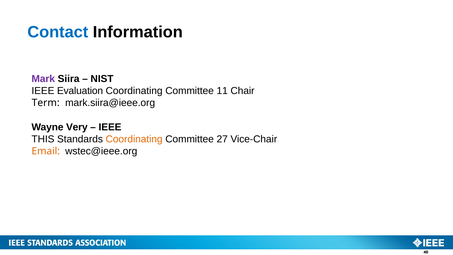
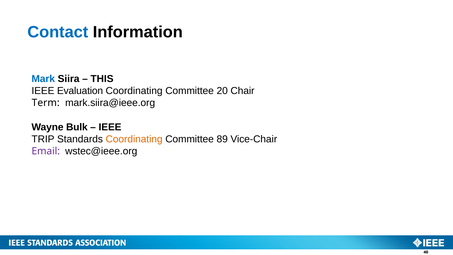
Mark colour: purple -> blue
NIST: NIST -> THIS
11: 11 -> 20
Very: Very -> Bulk
THIS: THIS -> TRIP
27: 27 -> 89
Email colour: orange -> purple
